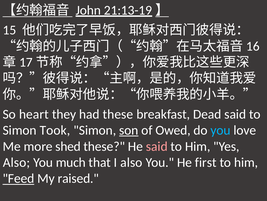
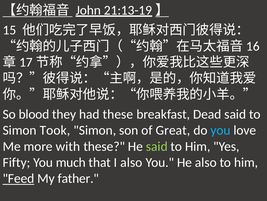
heart: heart -> blood
son underline: present -> none
Owed: Owed -> Great
shed: shed -> with
said at (157, 146) colour: pink -> light green
Also at (16, 162): Also -> Fifty
He first: first -> also
raised: raised -> father
